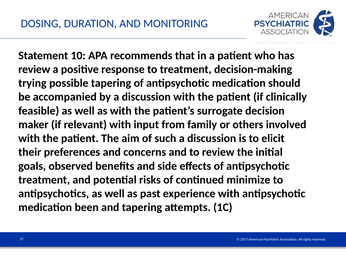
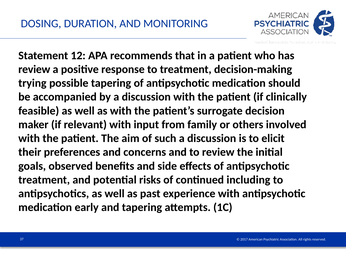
10: 10 -> 12
minimize: minimize -> including
been: been -> early
